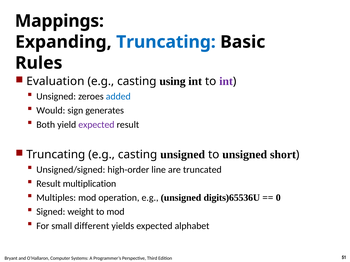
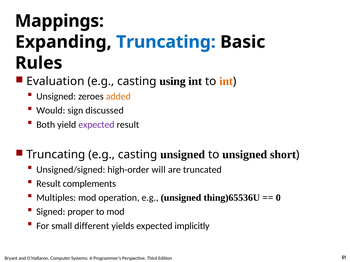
int at (226, 81) colour: purple -> orange
added colour: blue -> orange
generates: generates -> discussed
line: line -> will
multiplication: multiplication -> complements
digits)65536U: digits)65536U -> thing)65536U
weight: weight -> proper
alphabet: alphabet -> implicitly
